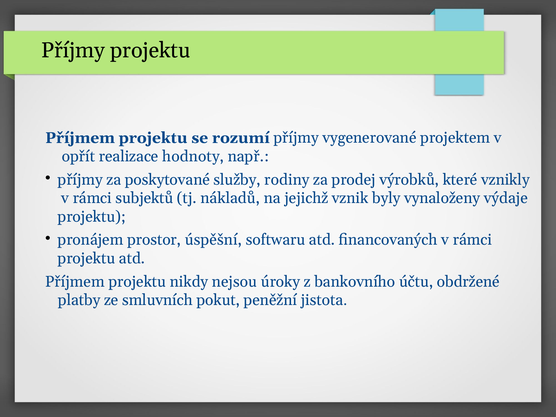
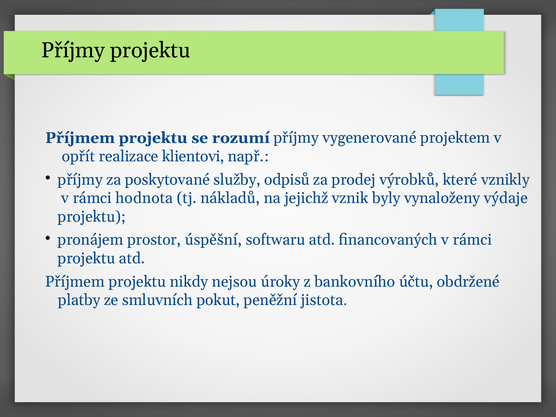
hodnoty: hodnoty -> klientovi
rodiny: rodiny -> odpisů
subjektů: subjektů -> hodnota
